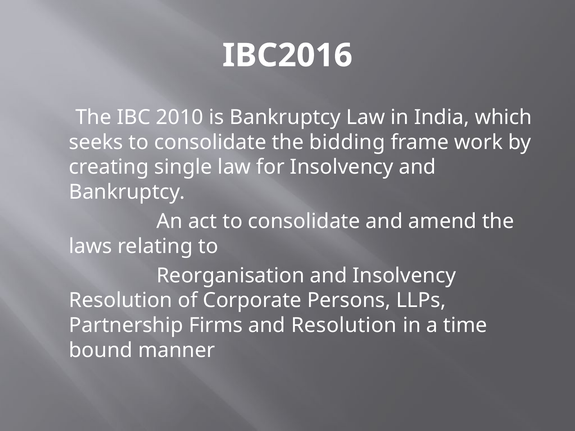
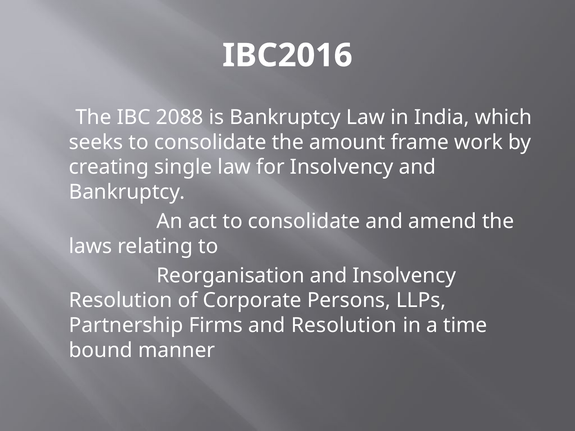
2010: 2010 -> 2088
bidding: bidding -> amount
